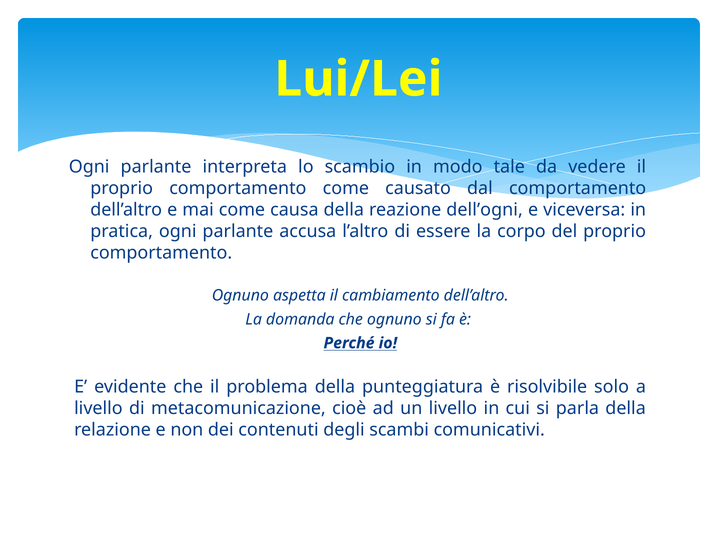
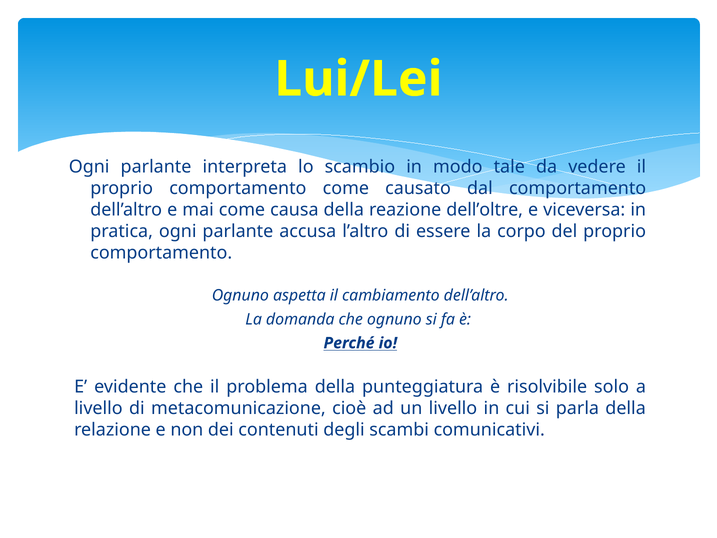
dell’ogni: dell’ogni -> dell’oltre
